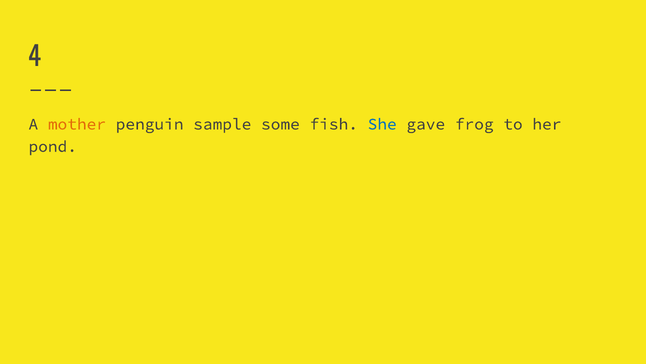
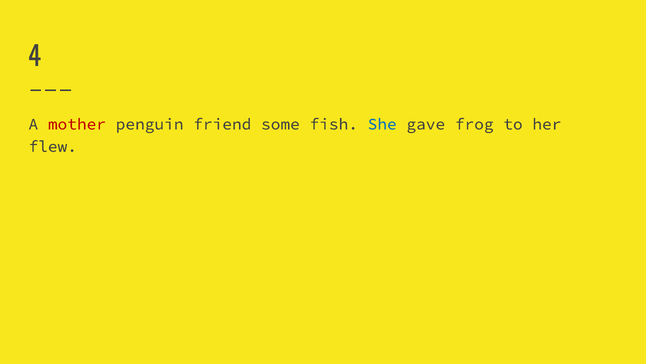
mother colour: orange -> red
sample: sample -> friend
pond: pond -> flew
